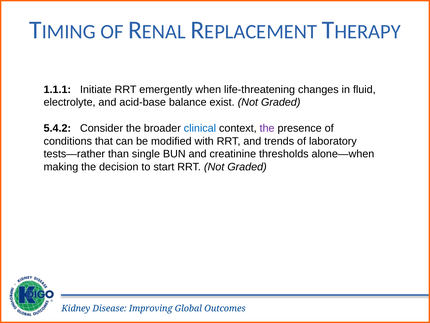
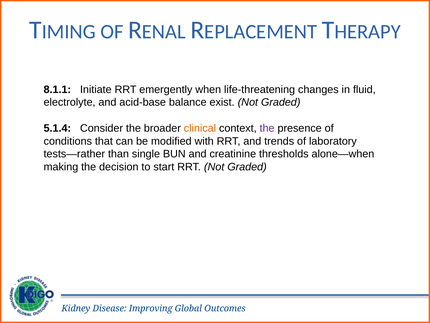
1.1.1: 1.1.1 -> 8.1.1
5.4.2: 5.4.2 -> 5.1.4
clinical colour: blue -> orange
